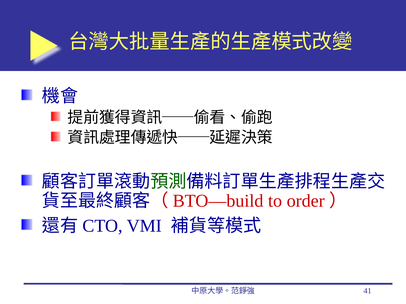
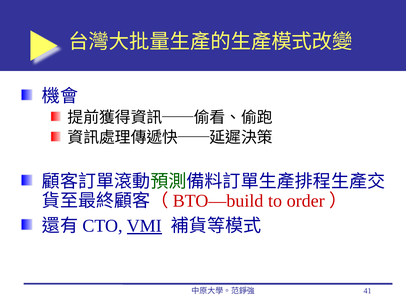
VMI underline: none -> present
